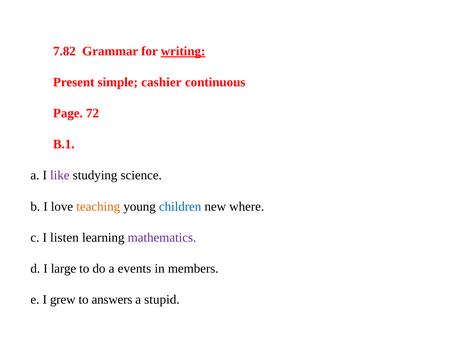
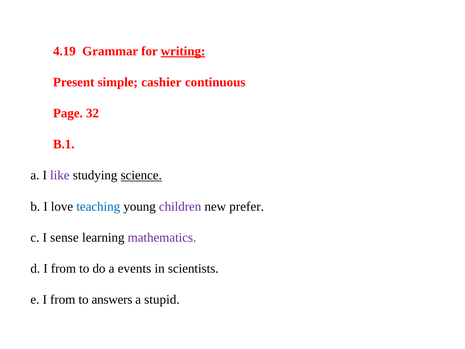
7.82: 7.82 -> 4.19
72: 72 -> 32
science underline: none -> present
teaching colour: orange -> blue
children colour: blue -> purple
where: where -> prefer
listen: listen -> sense
d I large: large -> from
members: members -> scientists
e I grew: grew -> from
